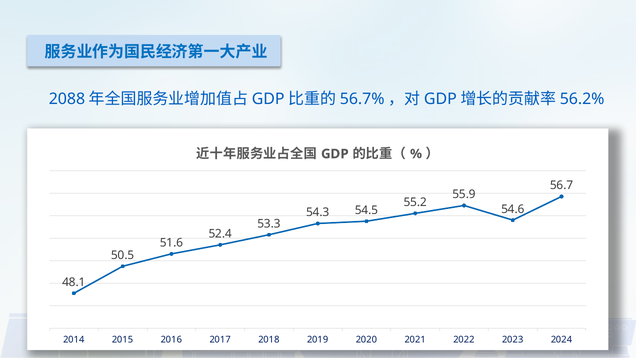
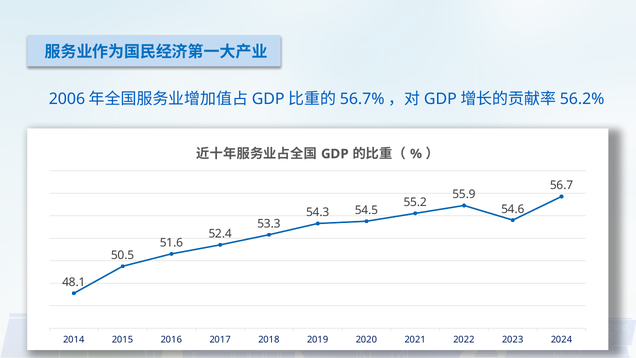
2088: 2088 -> 2006
